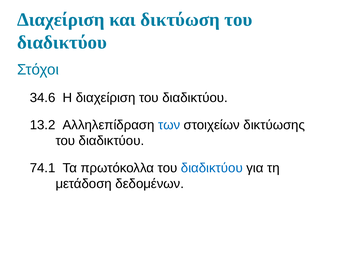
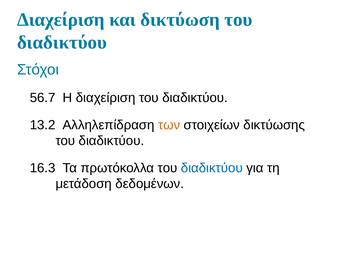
34.6: 34.6 -> 56.7
των colour: blue -> orange
74.1: 74.1 -> 16.3
